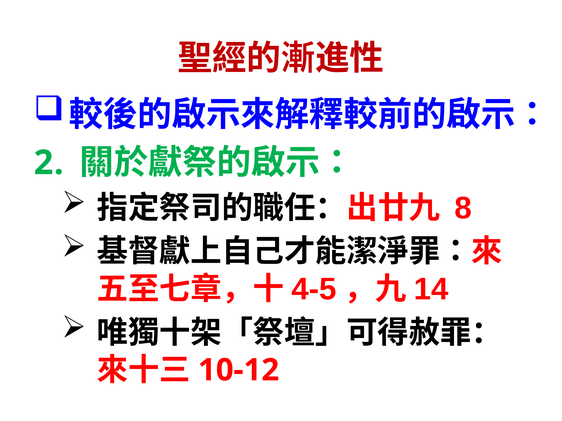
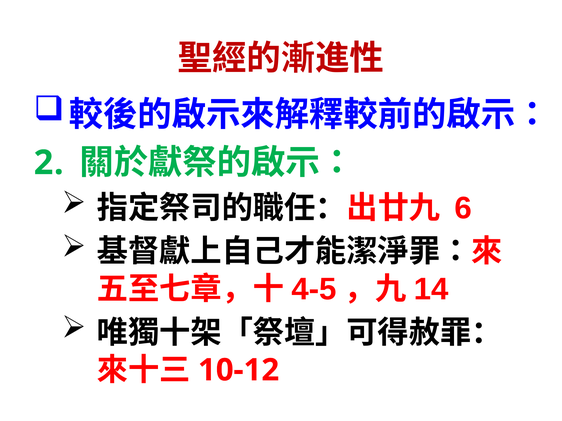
8: 8 -> 6
